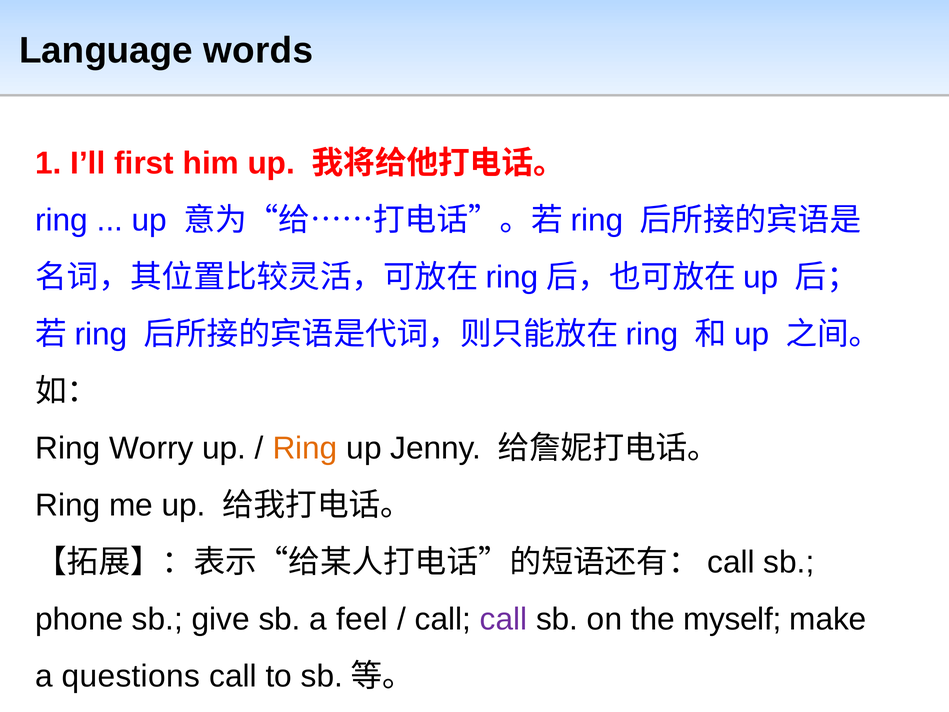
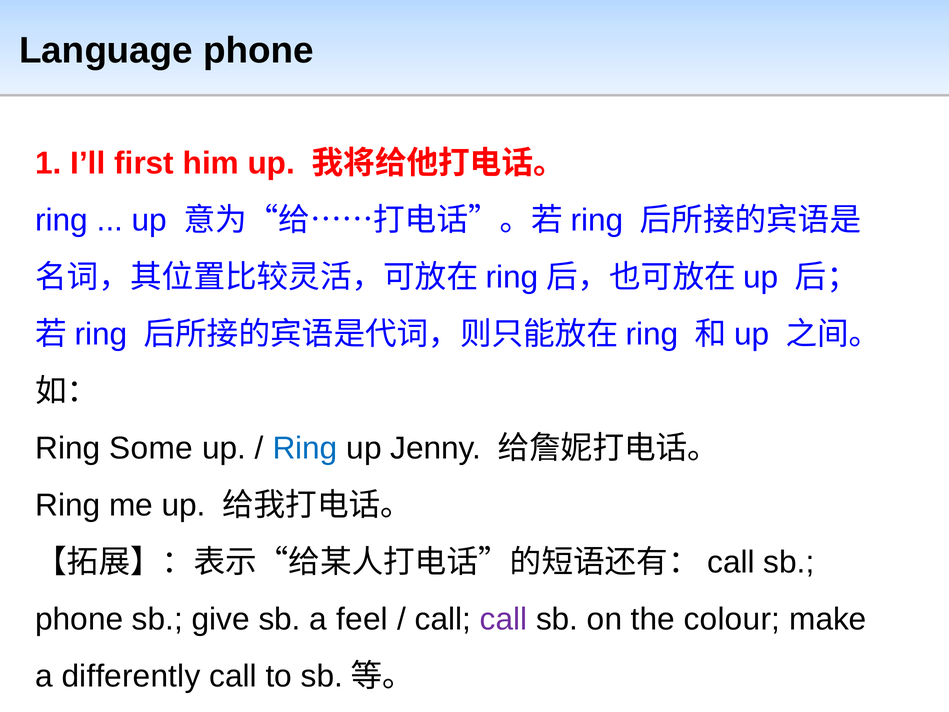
Language words: words -> phone
Worry: Worry -> Some
Ring at (305, 448) colour: orange -> blue
myself: myself -> colour
questions: questions -> differently
